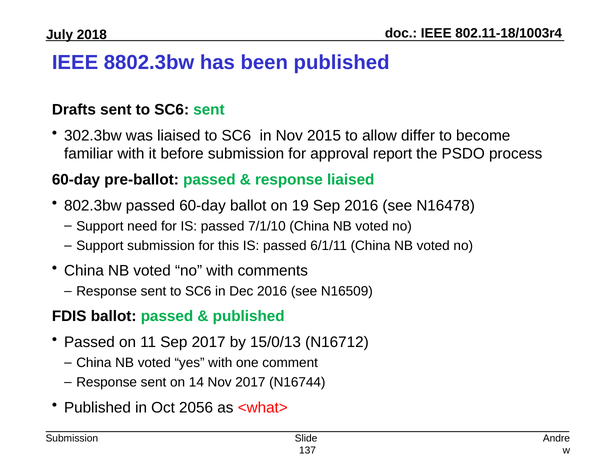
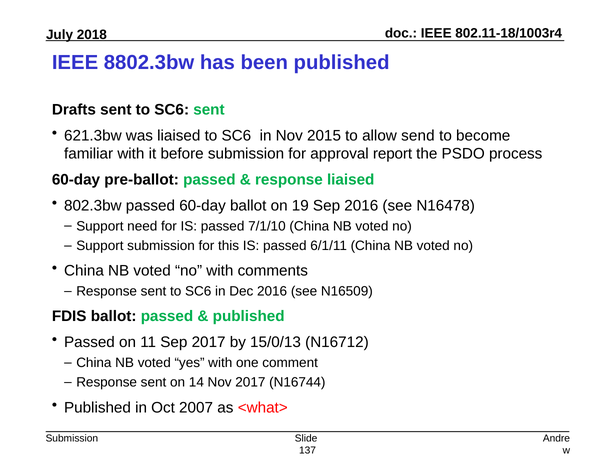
302.3bw: 302.3bw -> 621.3bw
differ: differ -> send
2056: 2056 -> 2007
